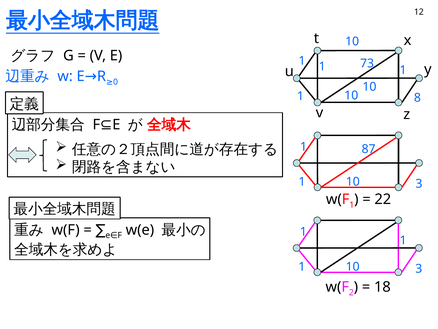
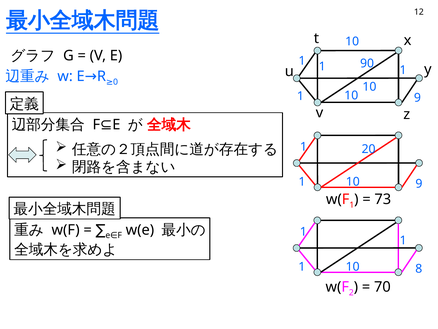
73: 73 -> 90
8 at (417, 98): 8 -> 9
87: 87 -> 20
3 at (419, 184): 3 -> 9
22: 22 -> 73
3 at (419, 268): 3 -> 8
18: 18 -> 70
